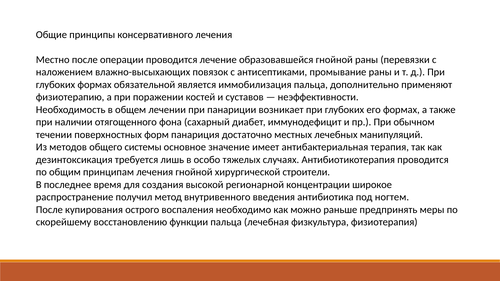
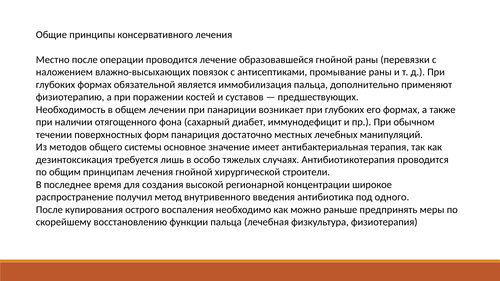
неэффективности: неэффективности -> предшествующих
ногтем: ногтем -> одного
